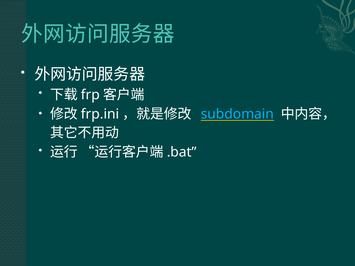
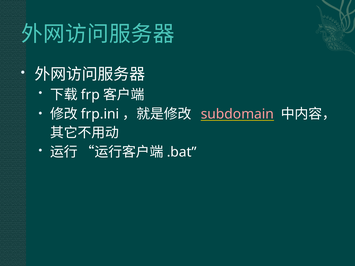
subdomain colour: light blue -> pink
